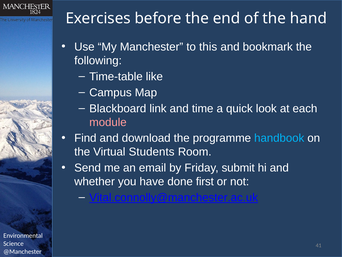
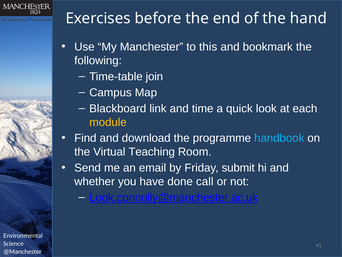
like: like -> join
module colour: pink -> yellow
Students: Students -> Teaching
first: first -> call
Vital.connolly@manchester.ac.uk: Vital.connolly@manchester.ac.uk -> Look.connolly@manchester.ac.uk
